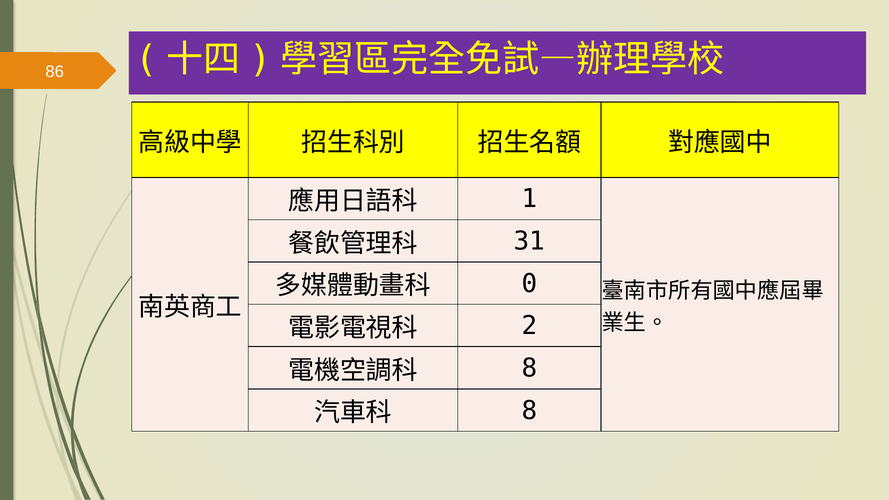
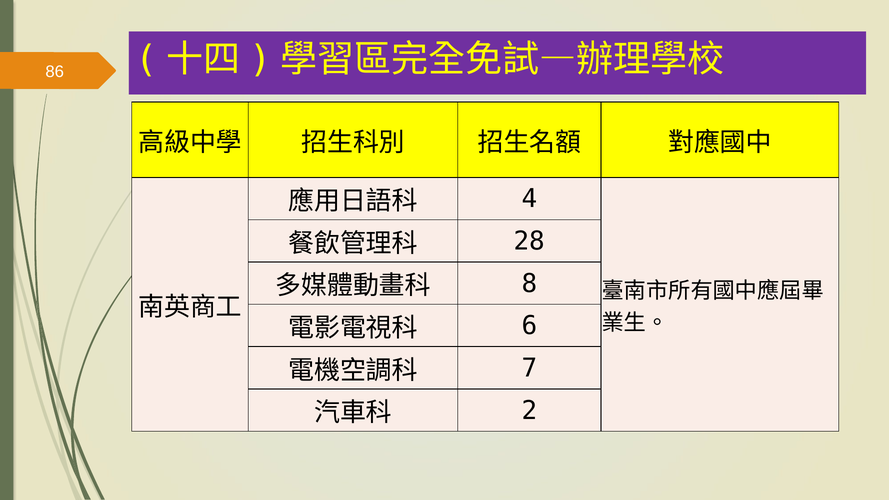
1: 1 -> 4
31: 31 -> 28
0: 0 -> 8
2: 2 -> 6
8 at (529, 368): 8 -> 7
8 at (529, 411): 8 -> 2
